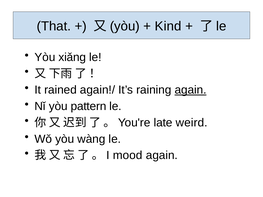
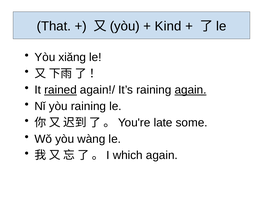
rained underline: none -> present
yòu pattern: pattern -> raining
weird: weird -> some
mood: mood -> which
